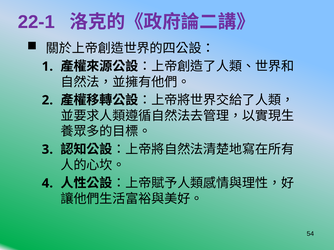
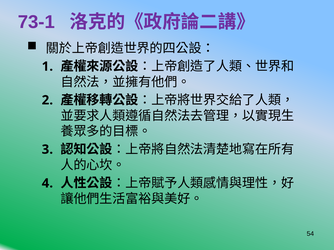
22-1: 22-1 -> 73-1
